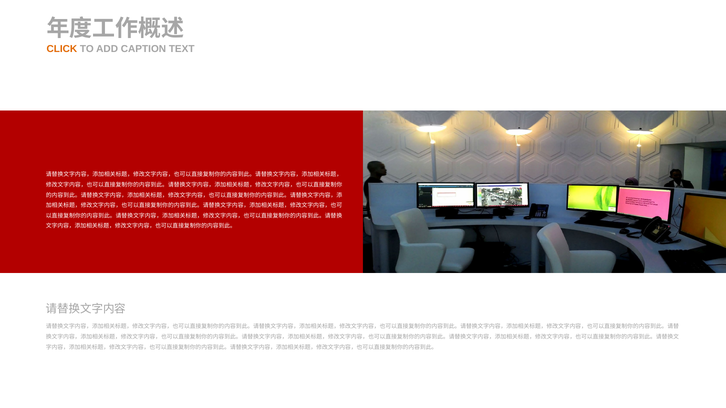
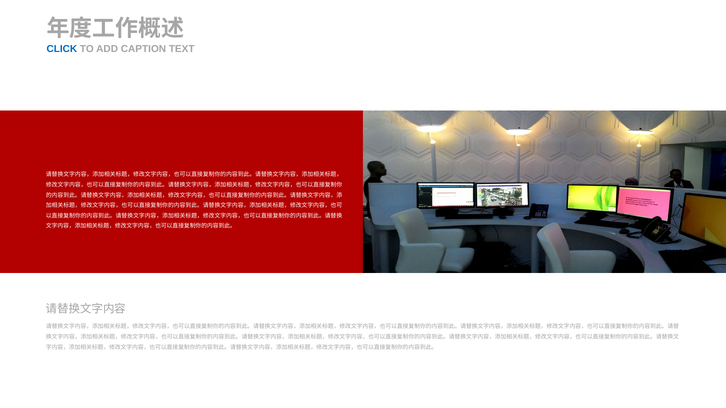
CLICK colour: orange -> blue
